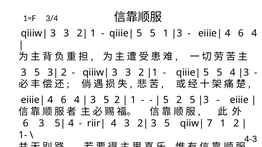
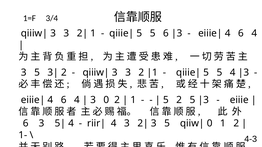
5 1: 1 -> 6
5 at (106, 100): 5 -> 0
7 at (210, 124): 7 -> 0
